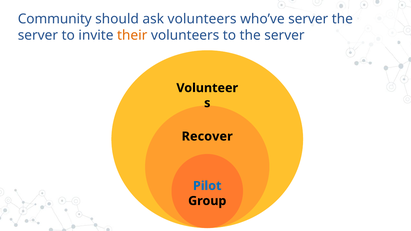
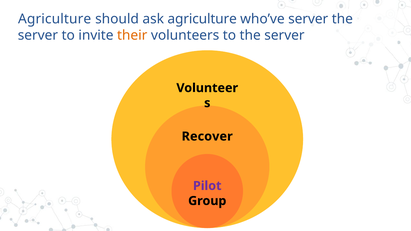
Community at (55, 19): Community -> Agriculture
ask volunteers: volunteers -> agriculture
Pilot colour: blue -> purple
